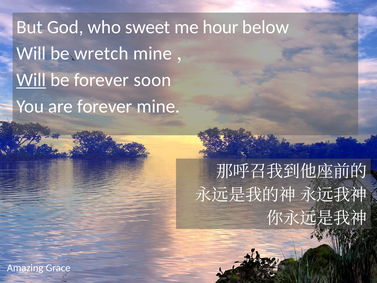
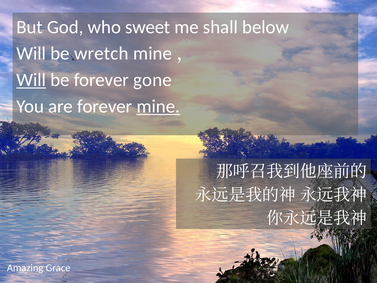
hour: hour -> shall
soon: soon -> gone
mine underline: none -> present
